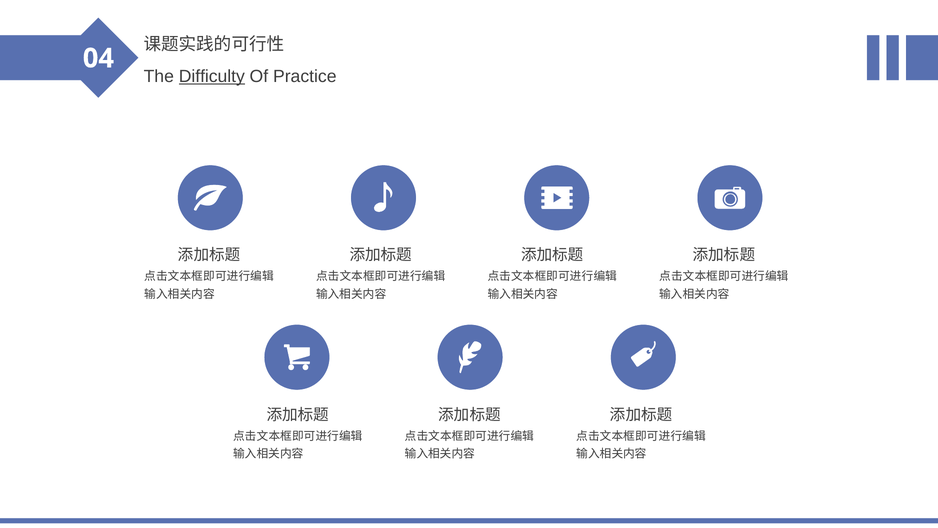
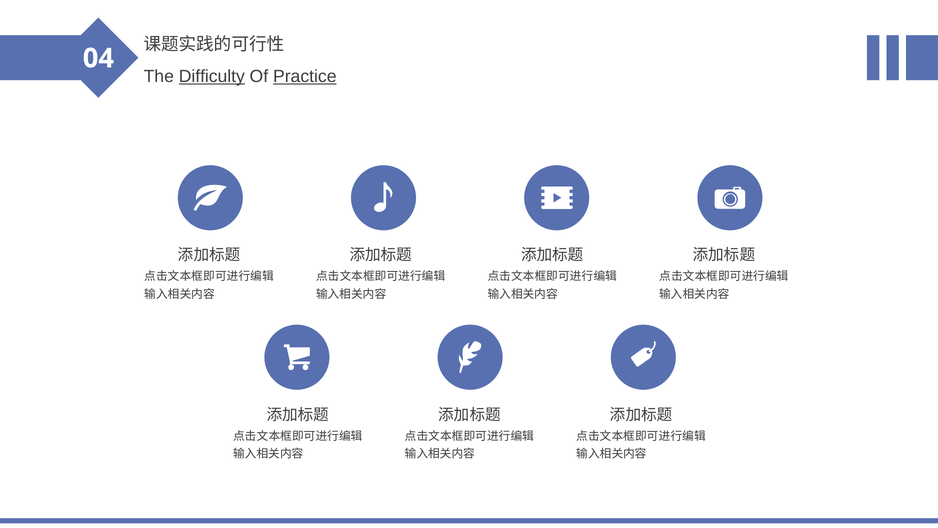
Practice underline: none -> present
